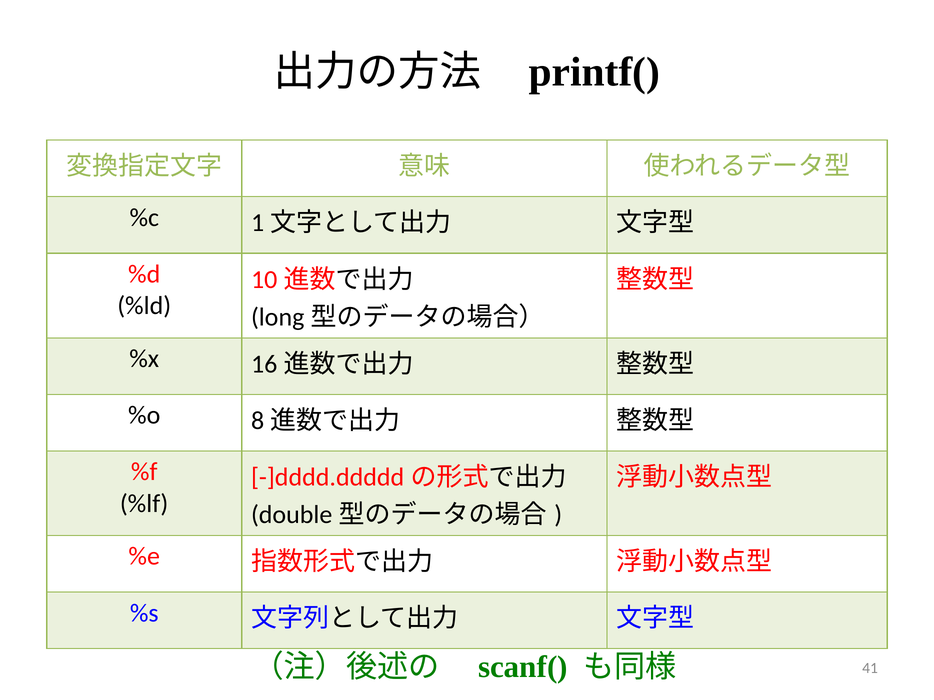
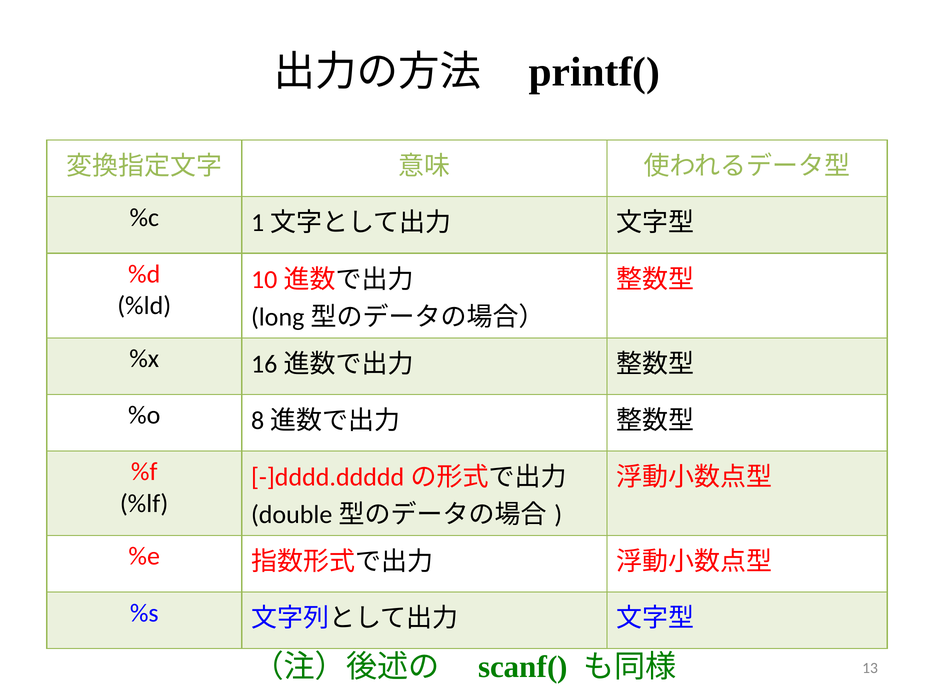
41: 41 -> 13
